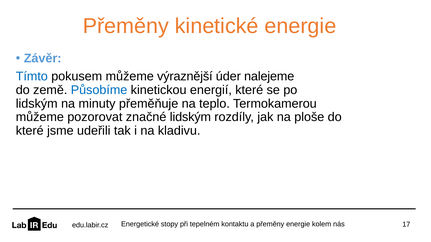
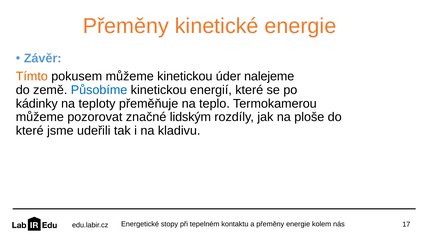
Tímto colour: blue -> orange
můžeme výraznější: výraznější -> kinetickou
lidským at (37, 104): lidským -> kádinky
minuty: minuty -> teploty
